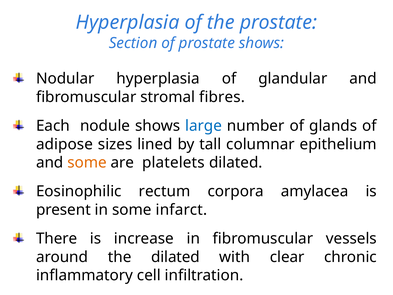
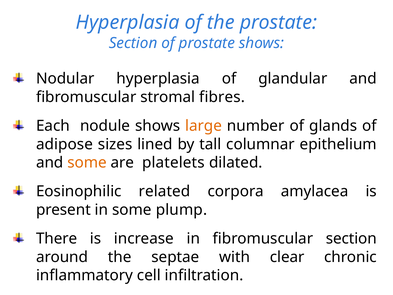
large colour: blue -> orange
rectum: rectum -> related
infarct: infarct -> plump
fibromuscular vessels: vessels -> section
the dilated: dilated -> septae
